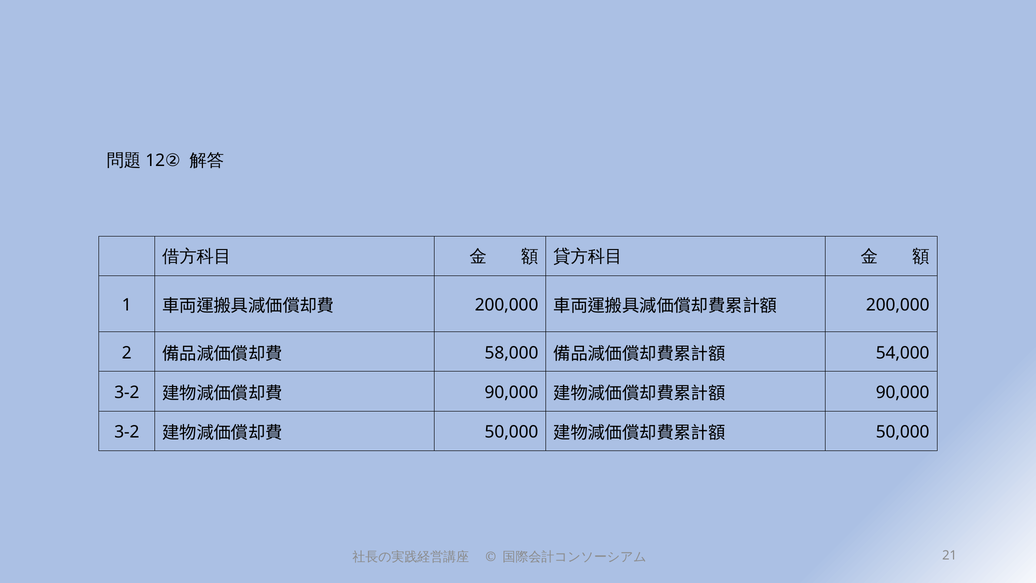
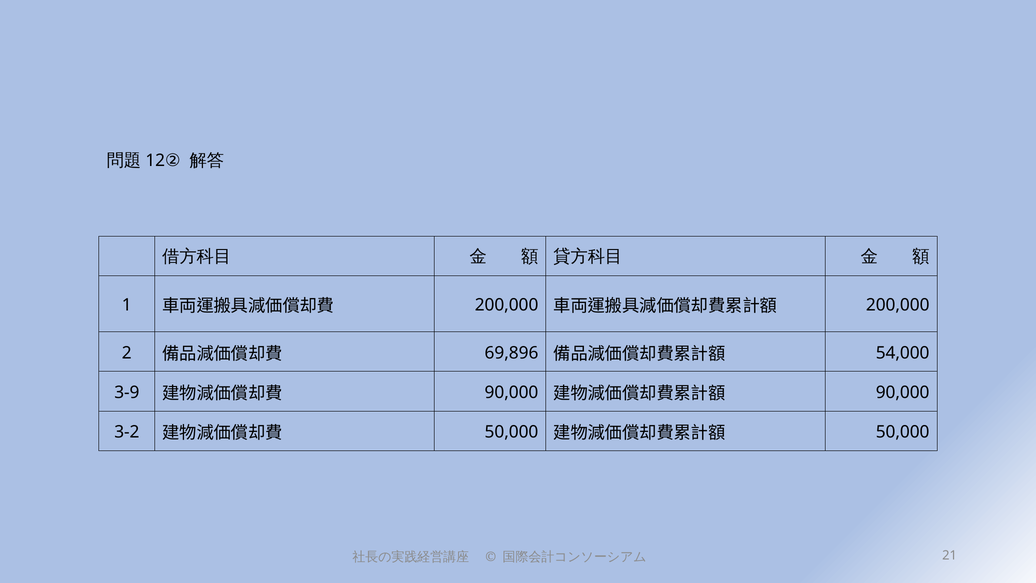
58,000: 58,000 -> 69,896
3-2 at (127, 392): 3-2 -> 3-9
